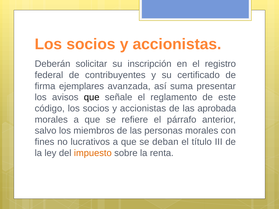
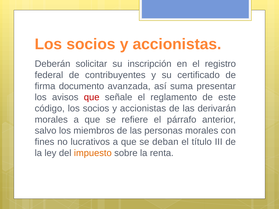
ejemplares: ejemplares -> documento
que at (92, 97) colour: black -> red
aprobada: aprobada -> derivarán
